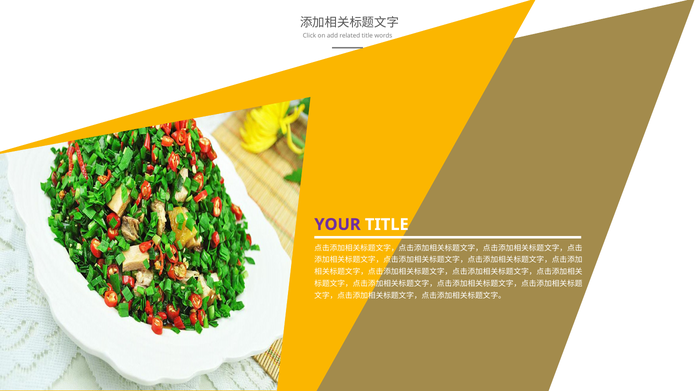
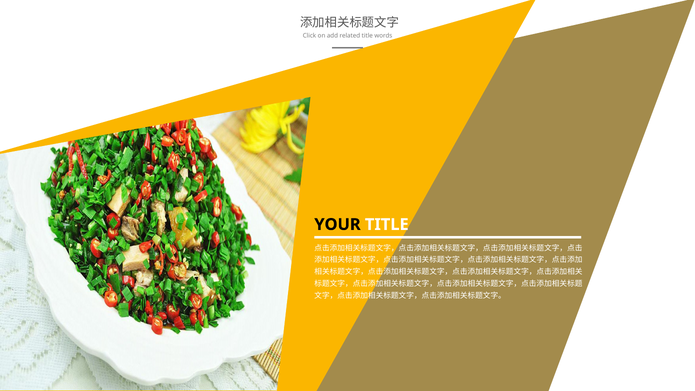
YOUR colour: purple -> black
